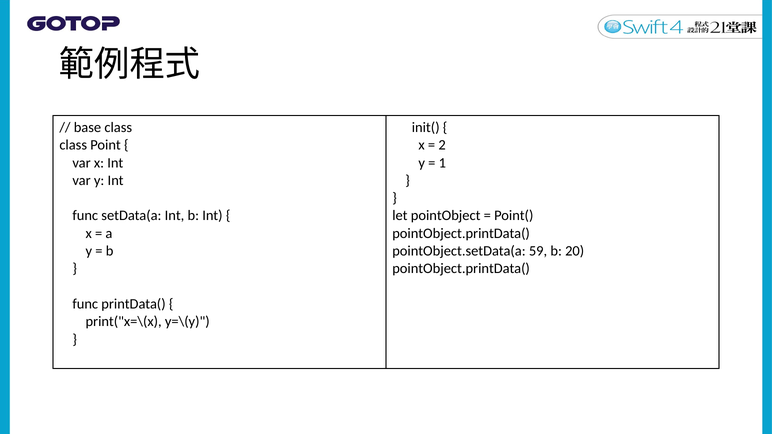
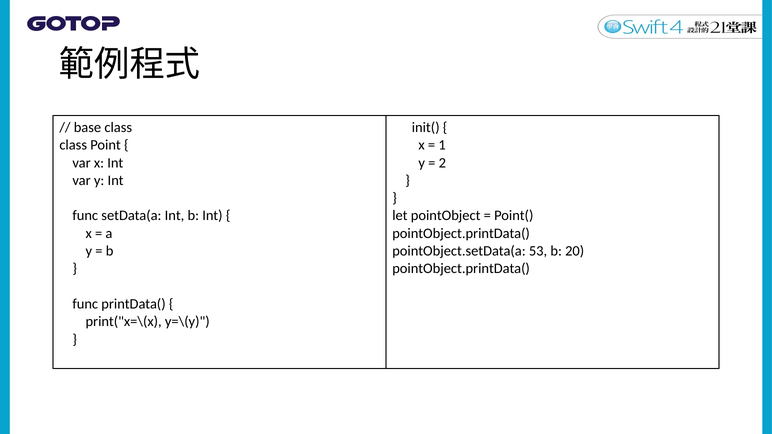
2: 2 -> 1
1: 1 -> 2
59: 59 -> 53
